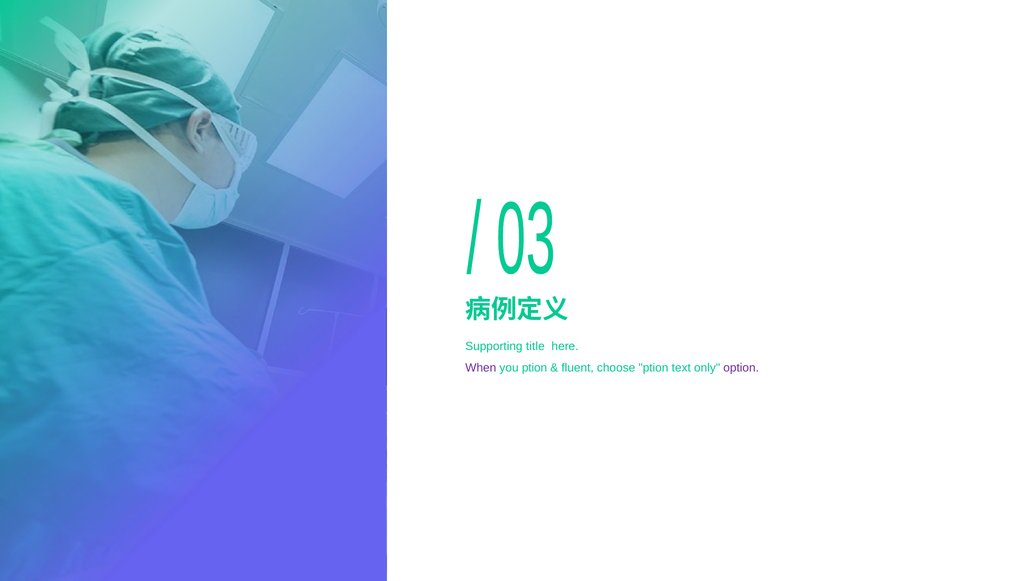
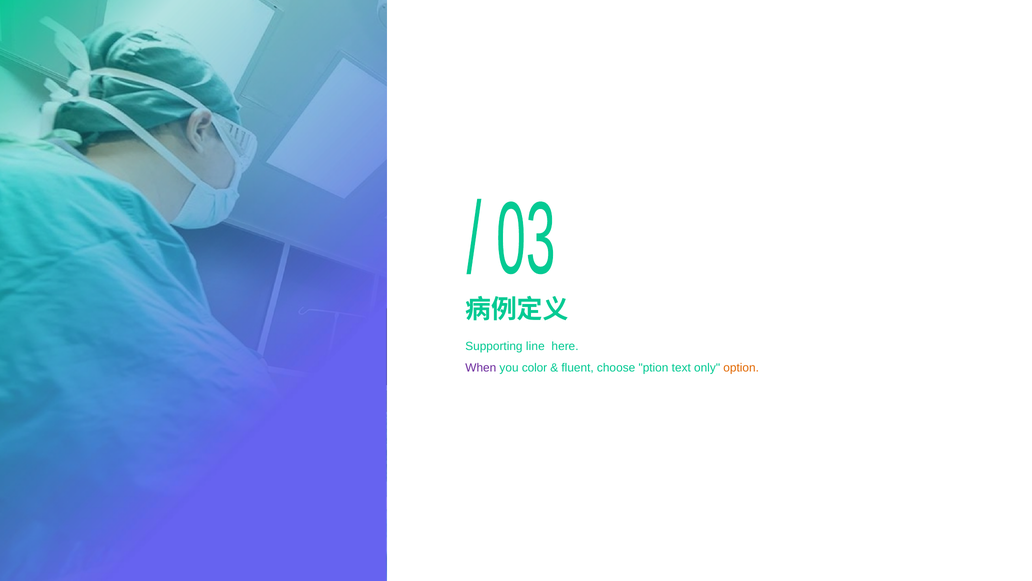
title: title -> line
you ption: ption -> color
option colour: purple -> orange
